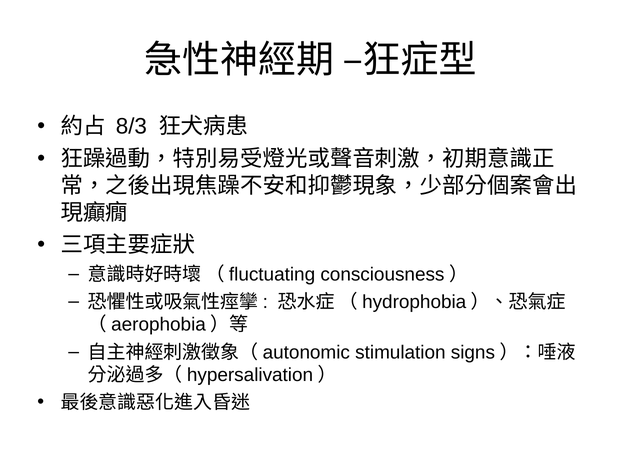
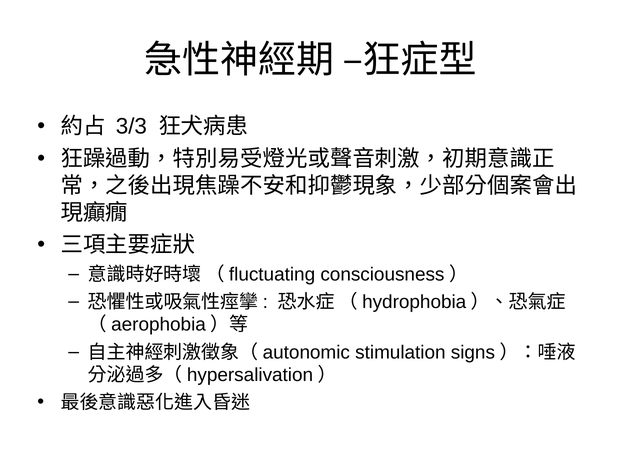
8/3: 8/3 -> 3/3
